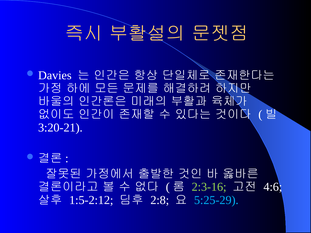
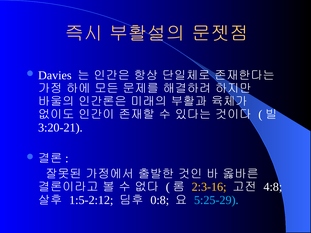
2:3-16 colour: light green -> yellow
4:6: 4:6 -> 4:8
2:8: 2:8 -> 0:8
